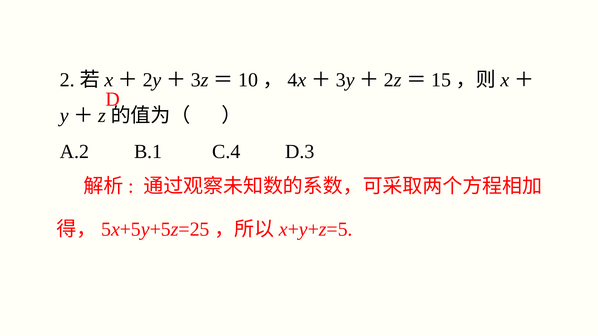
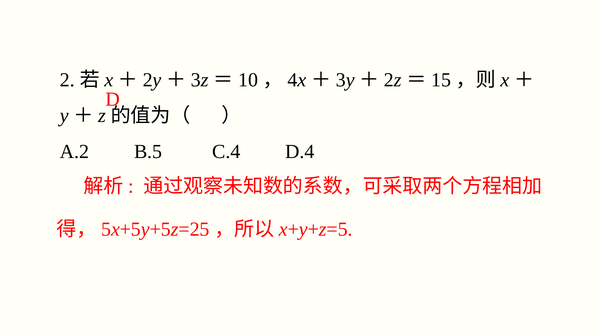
B.1: B.1 -> B.5
D.3: D.3 -> D.4
